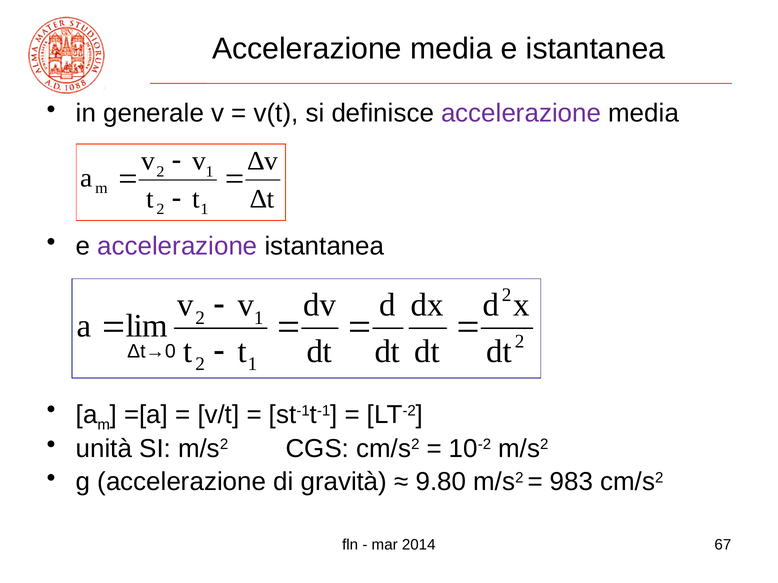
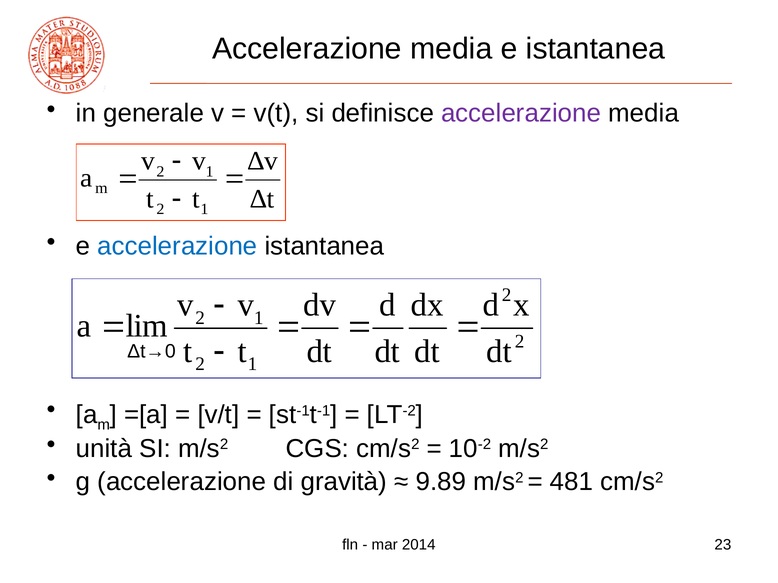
accelerazione at (177, 246) colour: purple -> blue
9.80: 9.80 -> 9.89
983: 983 -> 481
67: 67 -> 23
